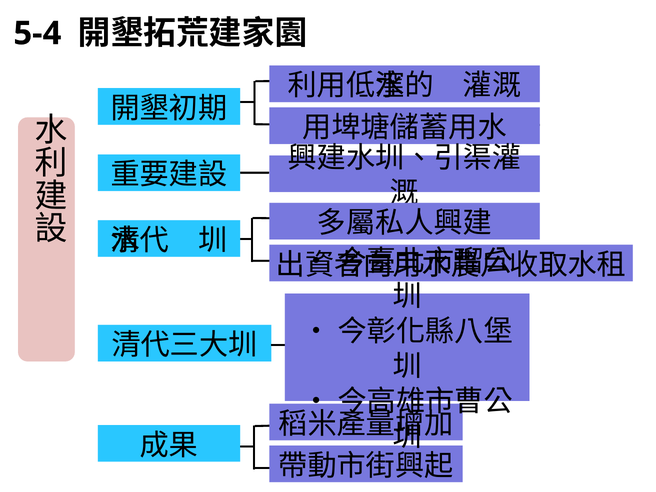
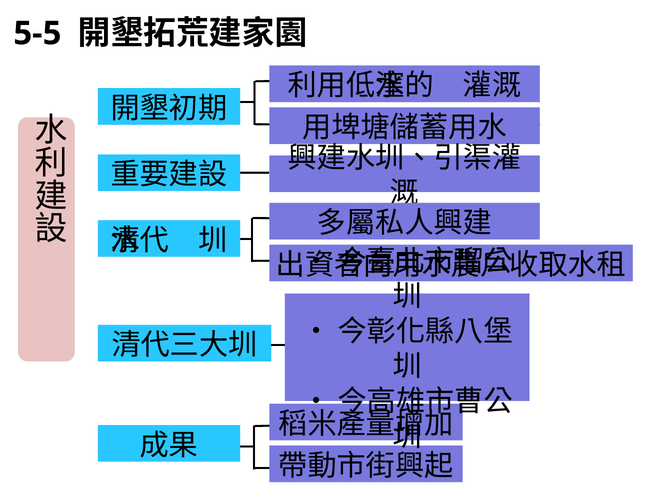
5-4: 5-4 -> 5-5
